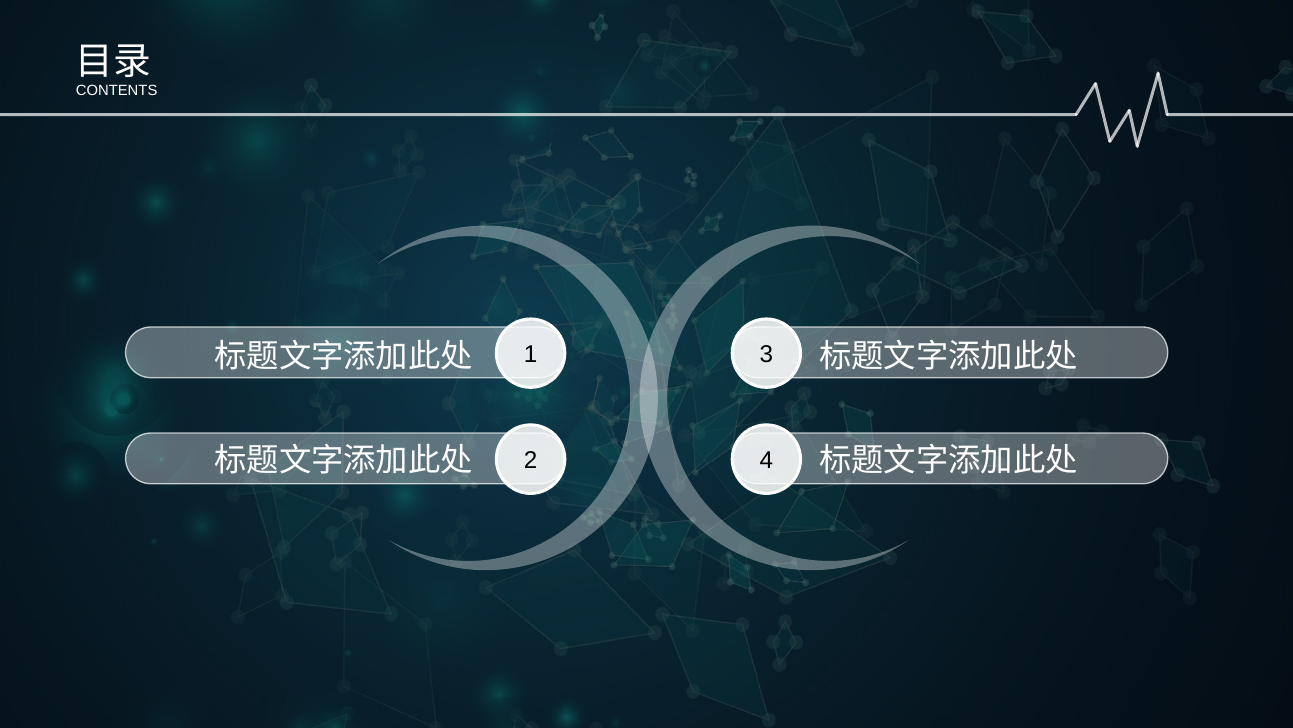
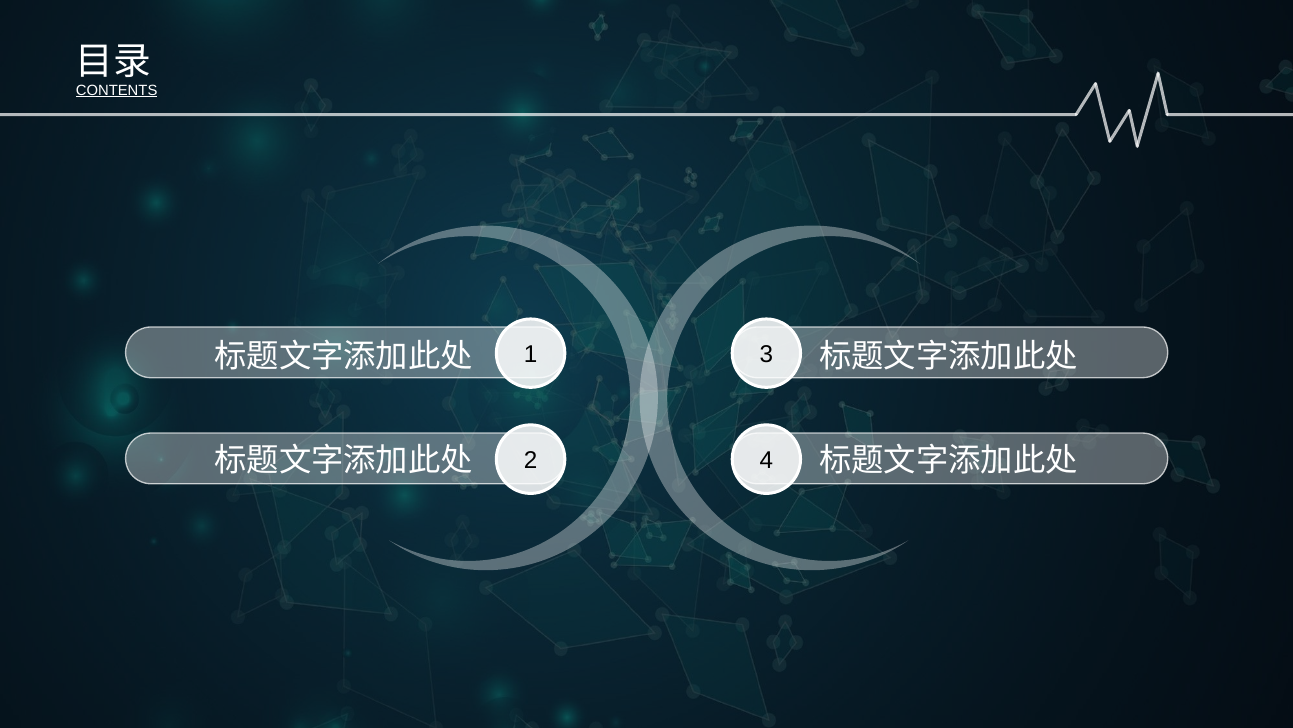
CONTENTS underline: none -> present
